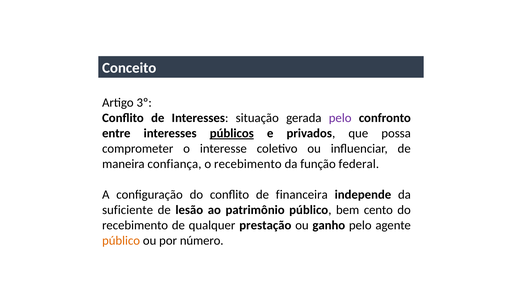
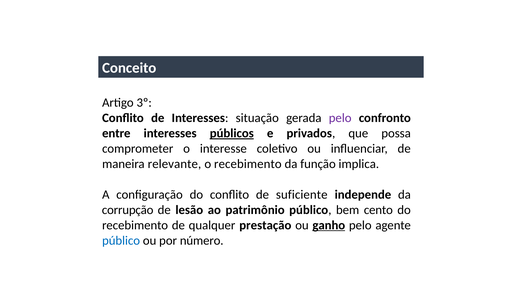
confiança: confiança -> relevante
federal: federal -> implica
financeira: financeira -> suficiente
suficiente: suficiente -> corrupção
ganho underline: none -> present
público at (121, 240) colour: orange -> blue
